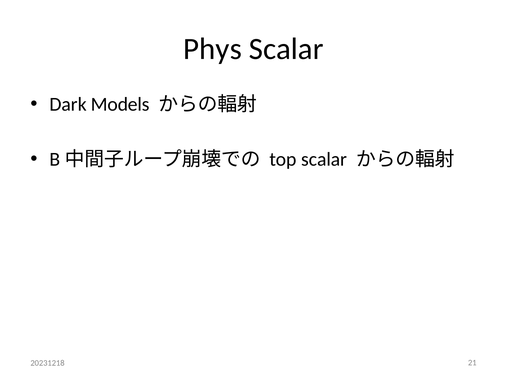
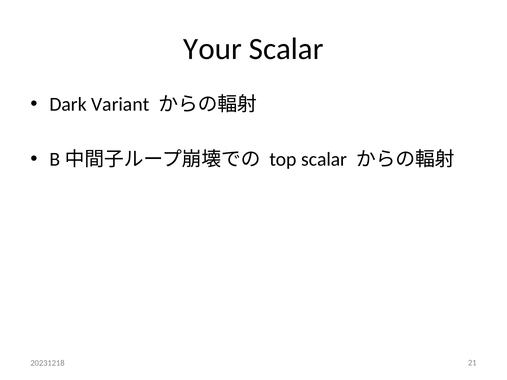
Phys: Phys -> Your
Models: Models -> Variant
